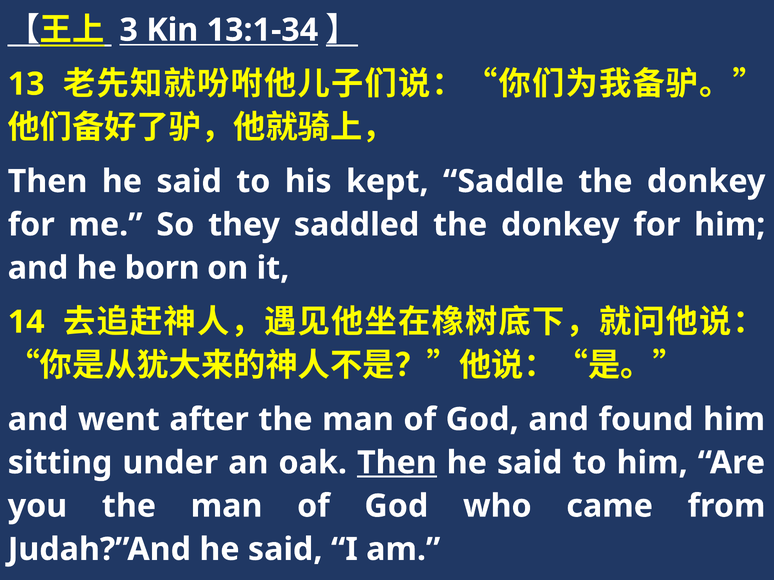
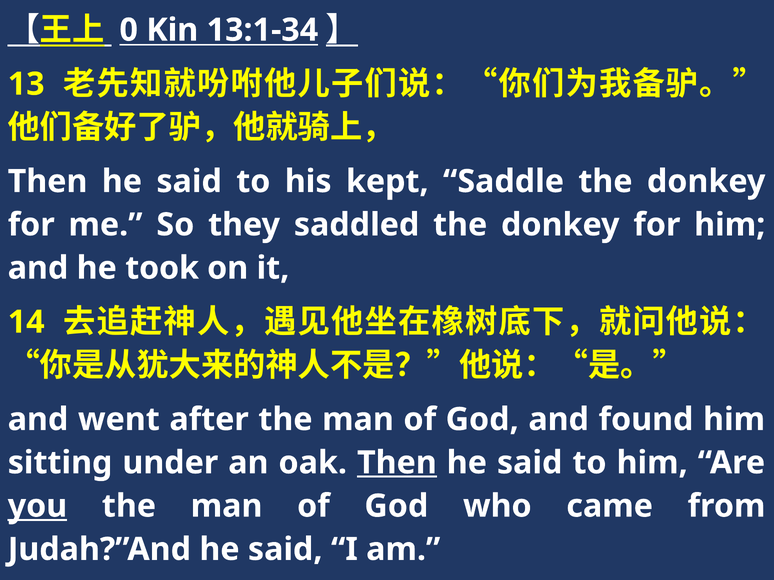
3: 3 -> 0
born: born -> took
you underline: none -> present
